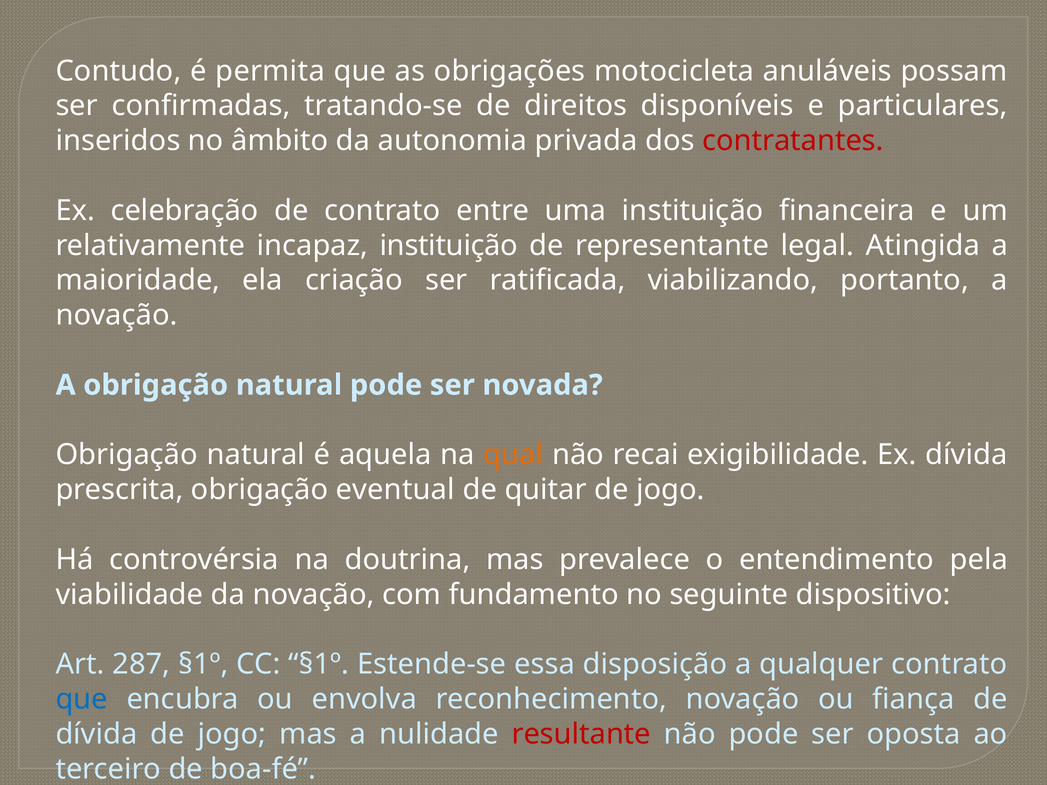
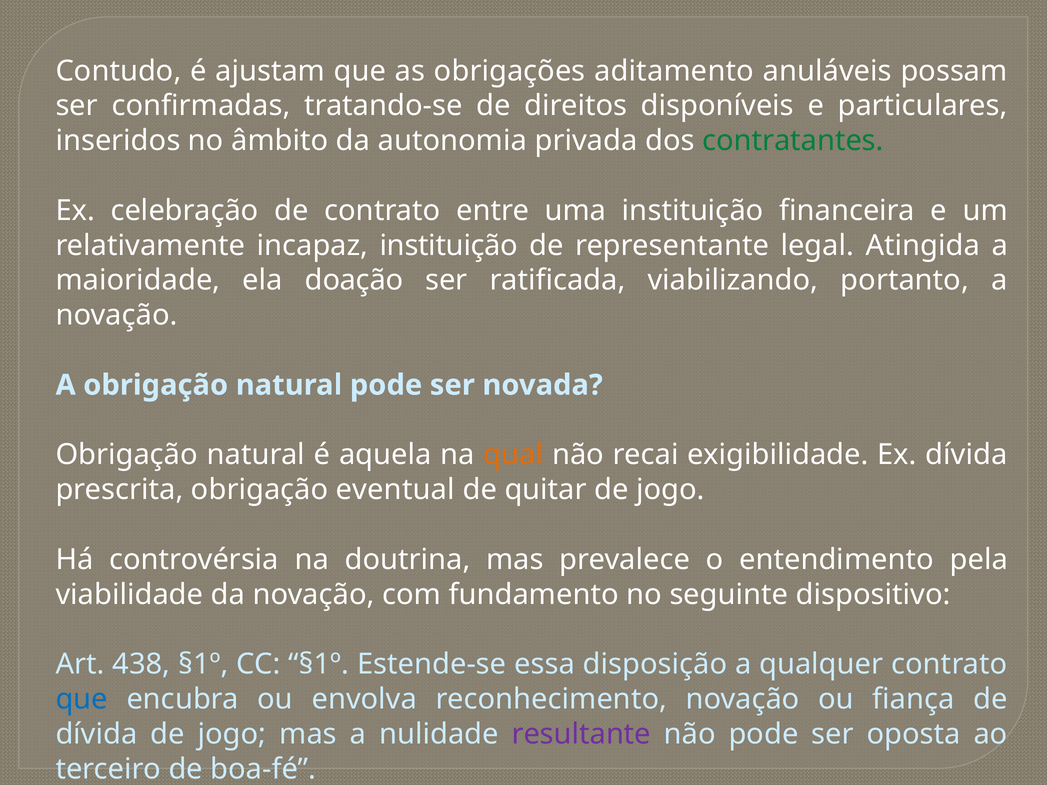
permita: permita -> ajustam
motocicleta: motocicleta -> aditamento
contratantes colour: red -> green
criação: criação -> doação
287: 287 -> 438
resultante colour: red -> purple
